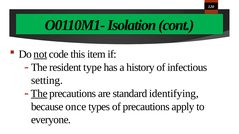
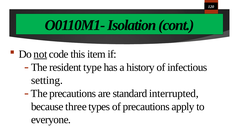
The at (39, 94) underline: present -> none
identifying: identifying -> interrupted
once: once -> three
